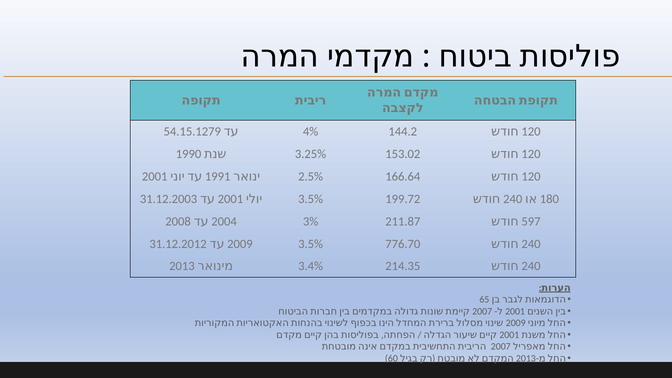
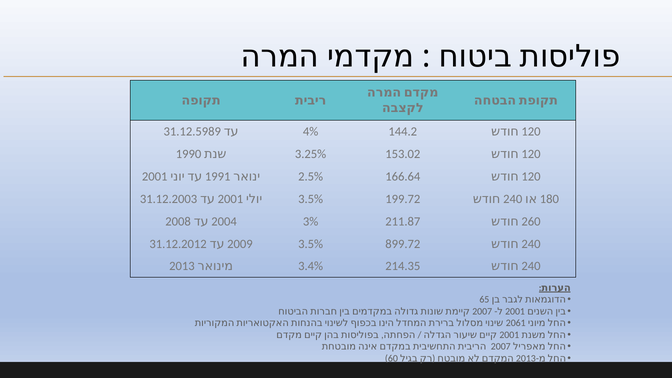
54.15.1279: 54.15.1279 -> 31.12.5989
597: 597 -> 260
776.70: 776.70 -> 899.72
2009 at (516, 323): 2009 -> 2061
